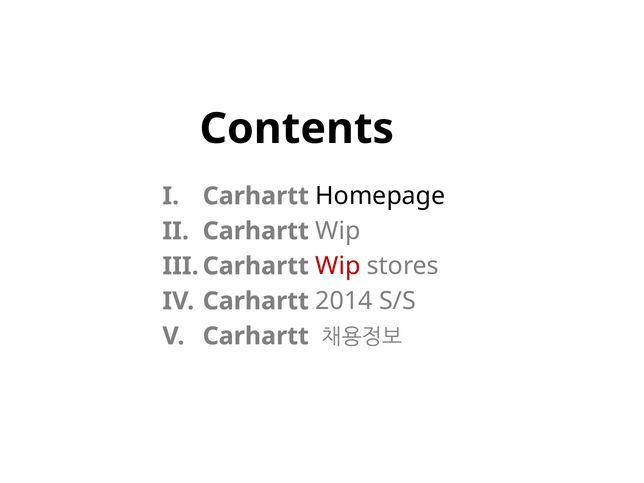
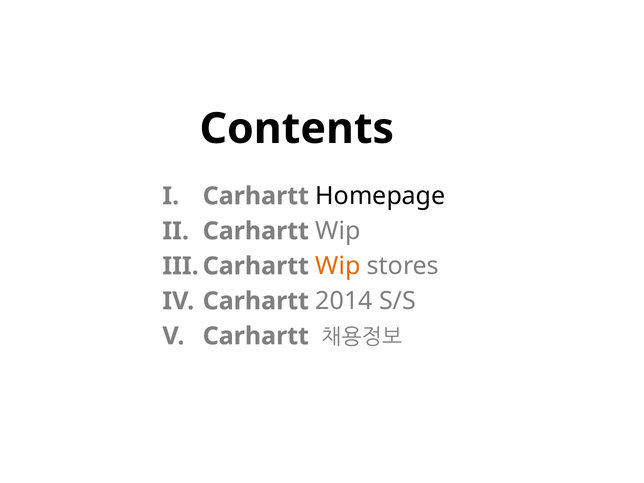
Wip at (338, 266) colour: red -> orange
